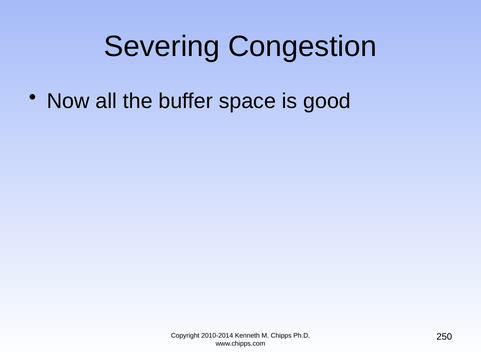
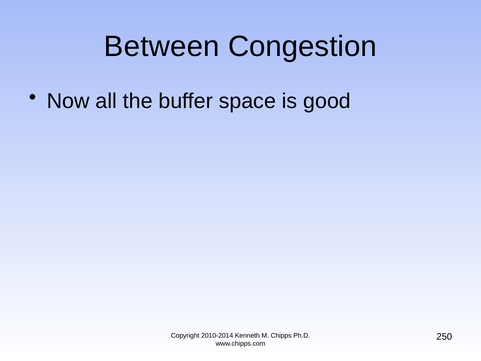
Severing: Severing -> Between
